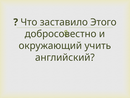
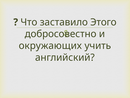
окружающий: окружающий -> окружающих
